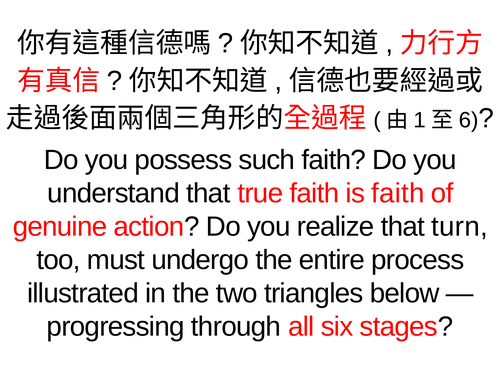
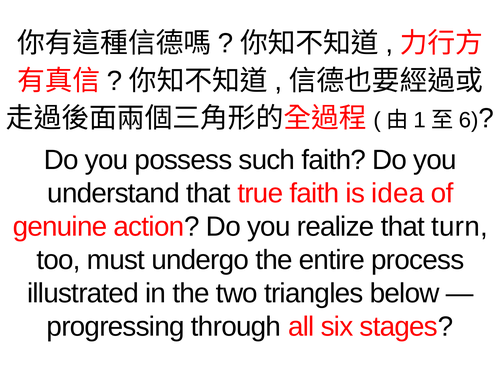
is faith: faith -> idea
